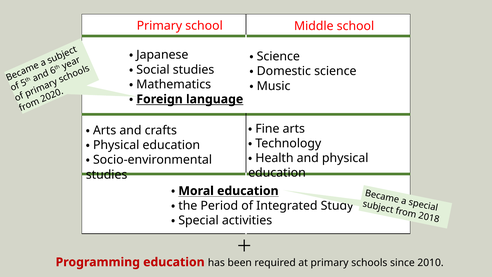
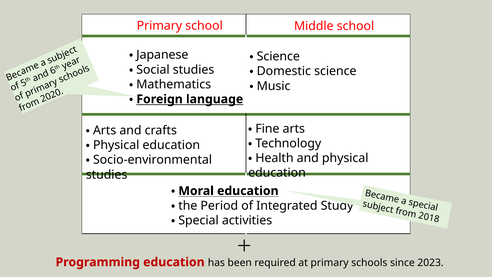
2010: 2010 -> 2023
